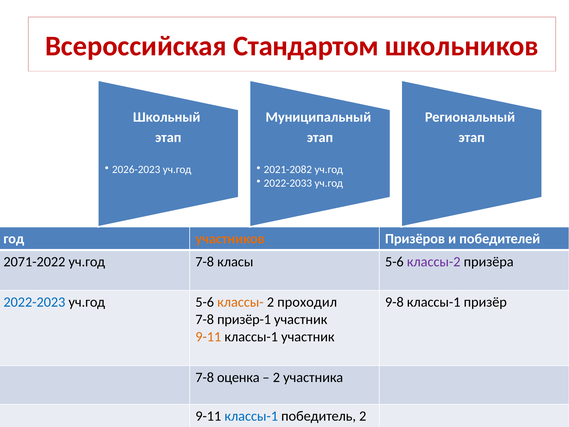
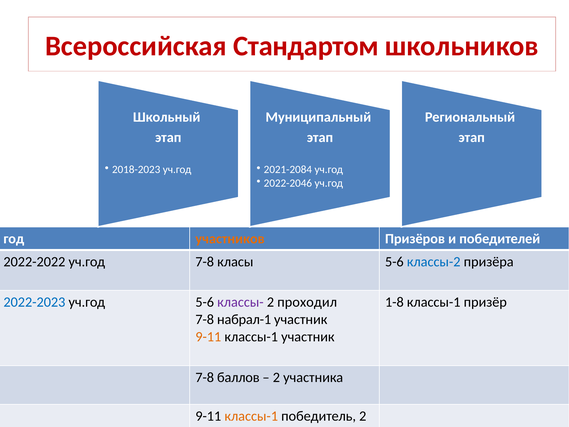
2026-2023: 2026-2023 -> 2018-2023
2021-2082: 2021-2082 -> 2021-2084
2022-2033: 2022-2033 -> 2022-2046
2071-2022: 2071-2022 -> 2022-2022
классы-2 colour: purple -> blue
классы- colour: orange -> purple
9-8: 9-8 -> 1-8
призёр-1: призёр-1 -> набрал-1
оценка: оценка -> баллов
классы-1 at (251, 416) colour: blue -> orange
